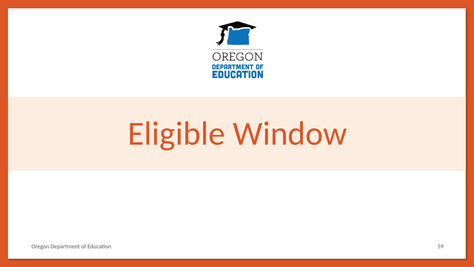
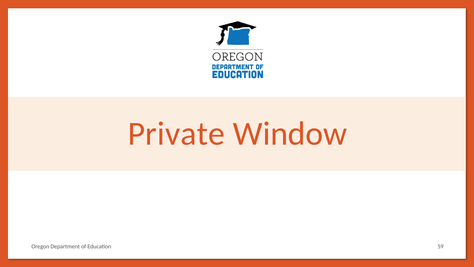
Eligible: Eligible -> Private
